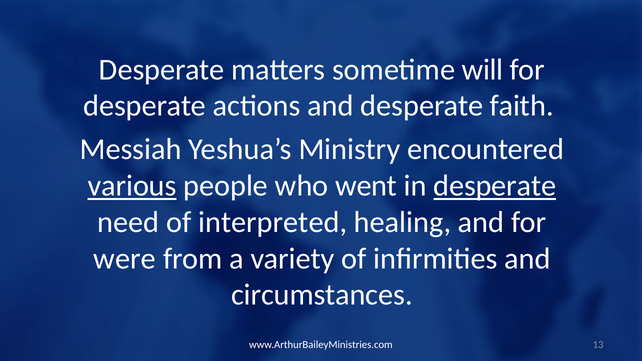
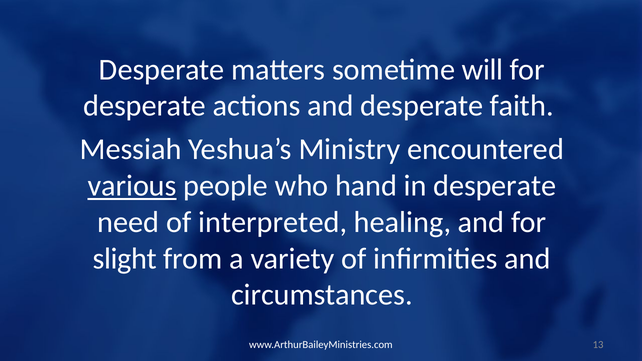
went: went -> hand
desperate at (495, 186) underline: present -> none
were: were -> slight
